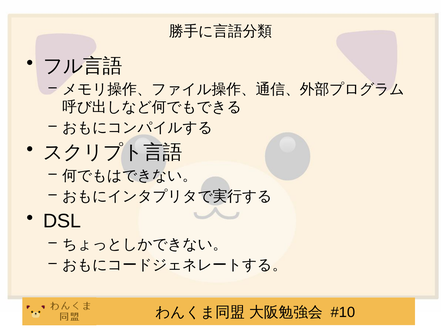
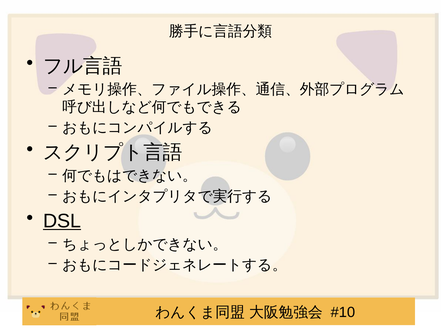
DSL underline: none -> present
